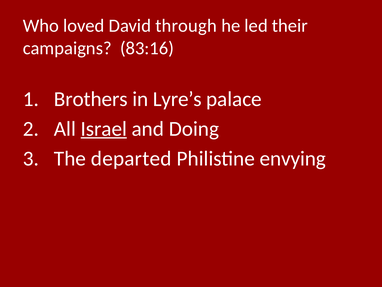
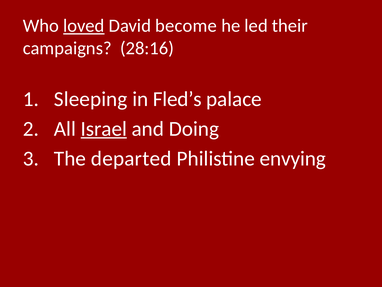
loved underline: none -> present
through: through -> become
83:16: 83:16 -> 28:16
Brothers: Brothers -> Sleeping
Lyre’s: Lyre’s -> Fled’s
